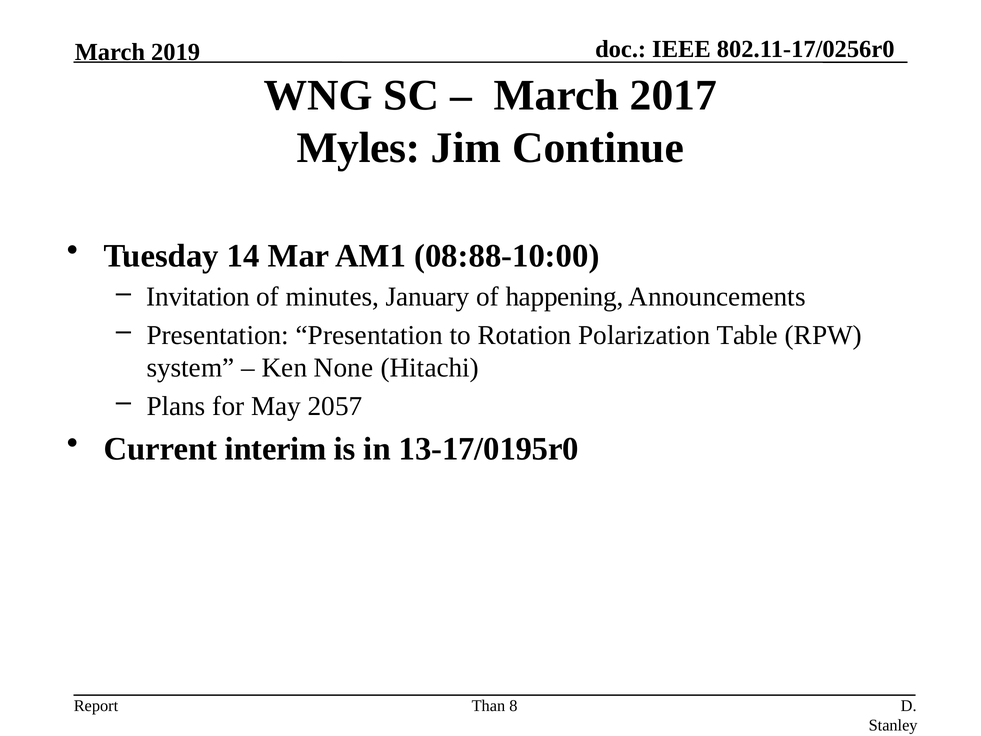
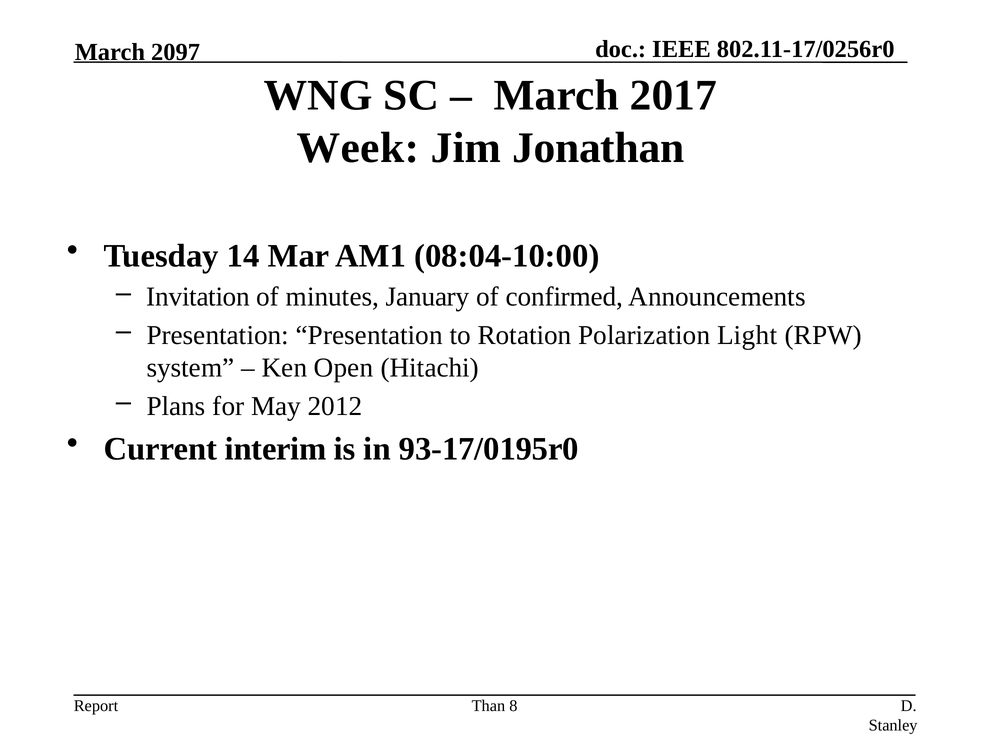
2019: 2019 -> 2097
Myles: Myles -> Week
Continue: Continue -> Jonathan
08:88-10:00: 08:88-10:00 -> 08:04-10:00
happening: happening -> confirmed
Table: Table -> Light
None: None -> Open
2057: 2057 -> 2012
13-17/0195r0: 13-17/0195r0 -> 93-17/0195r0
